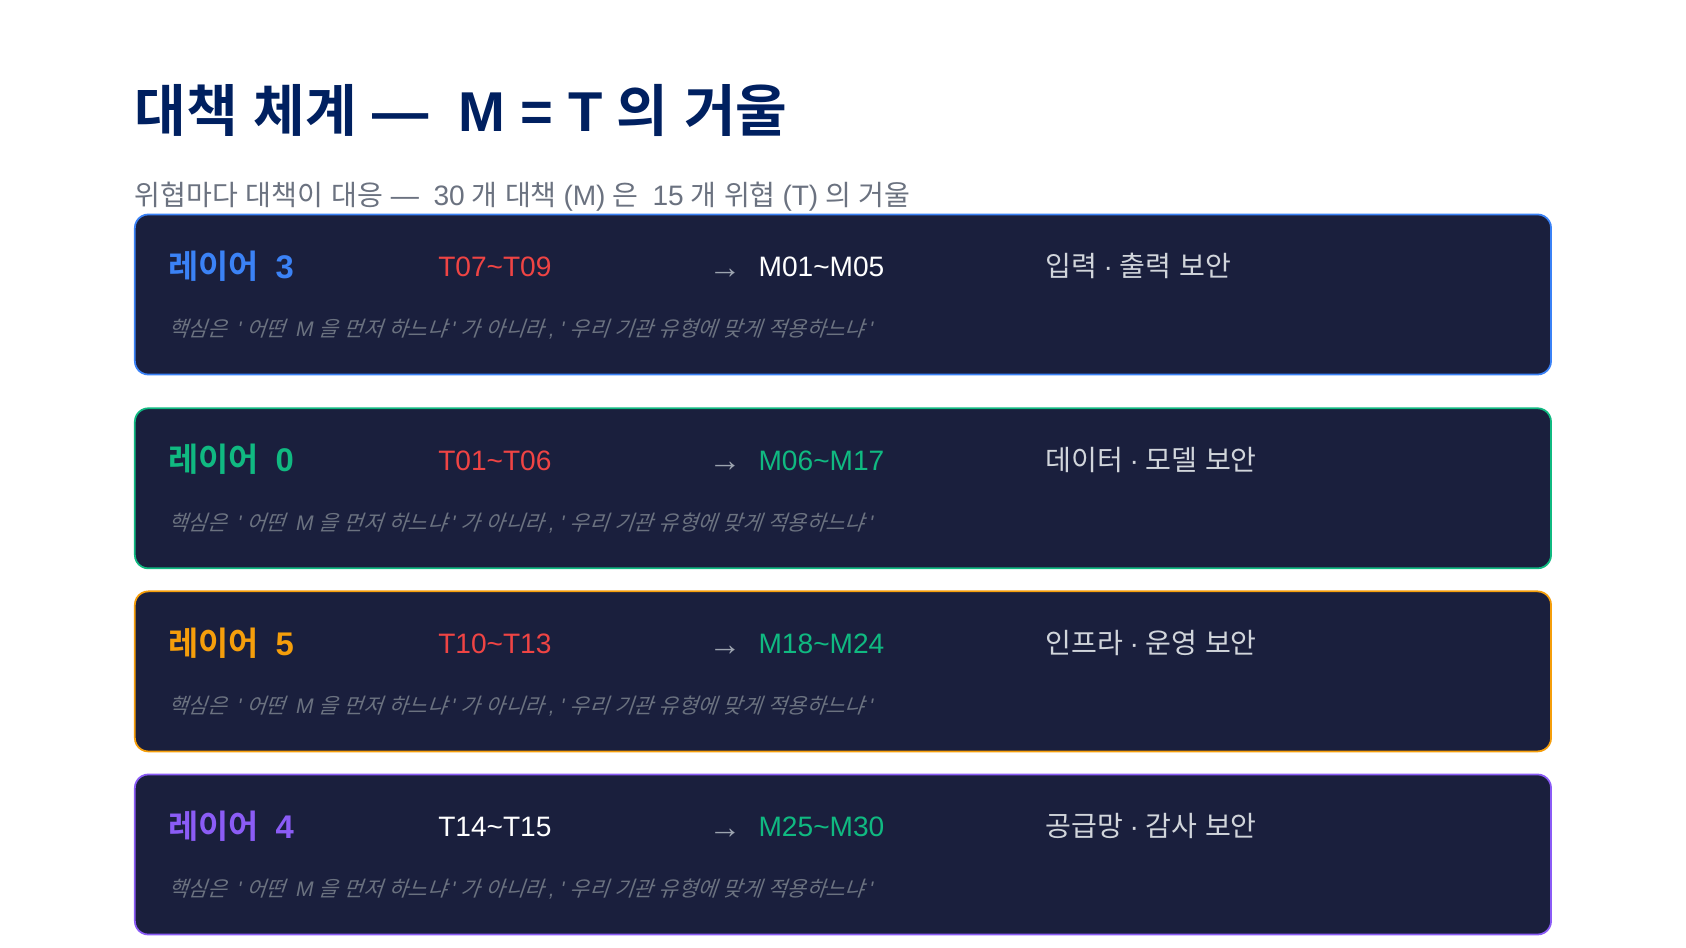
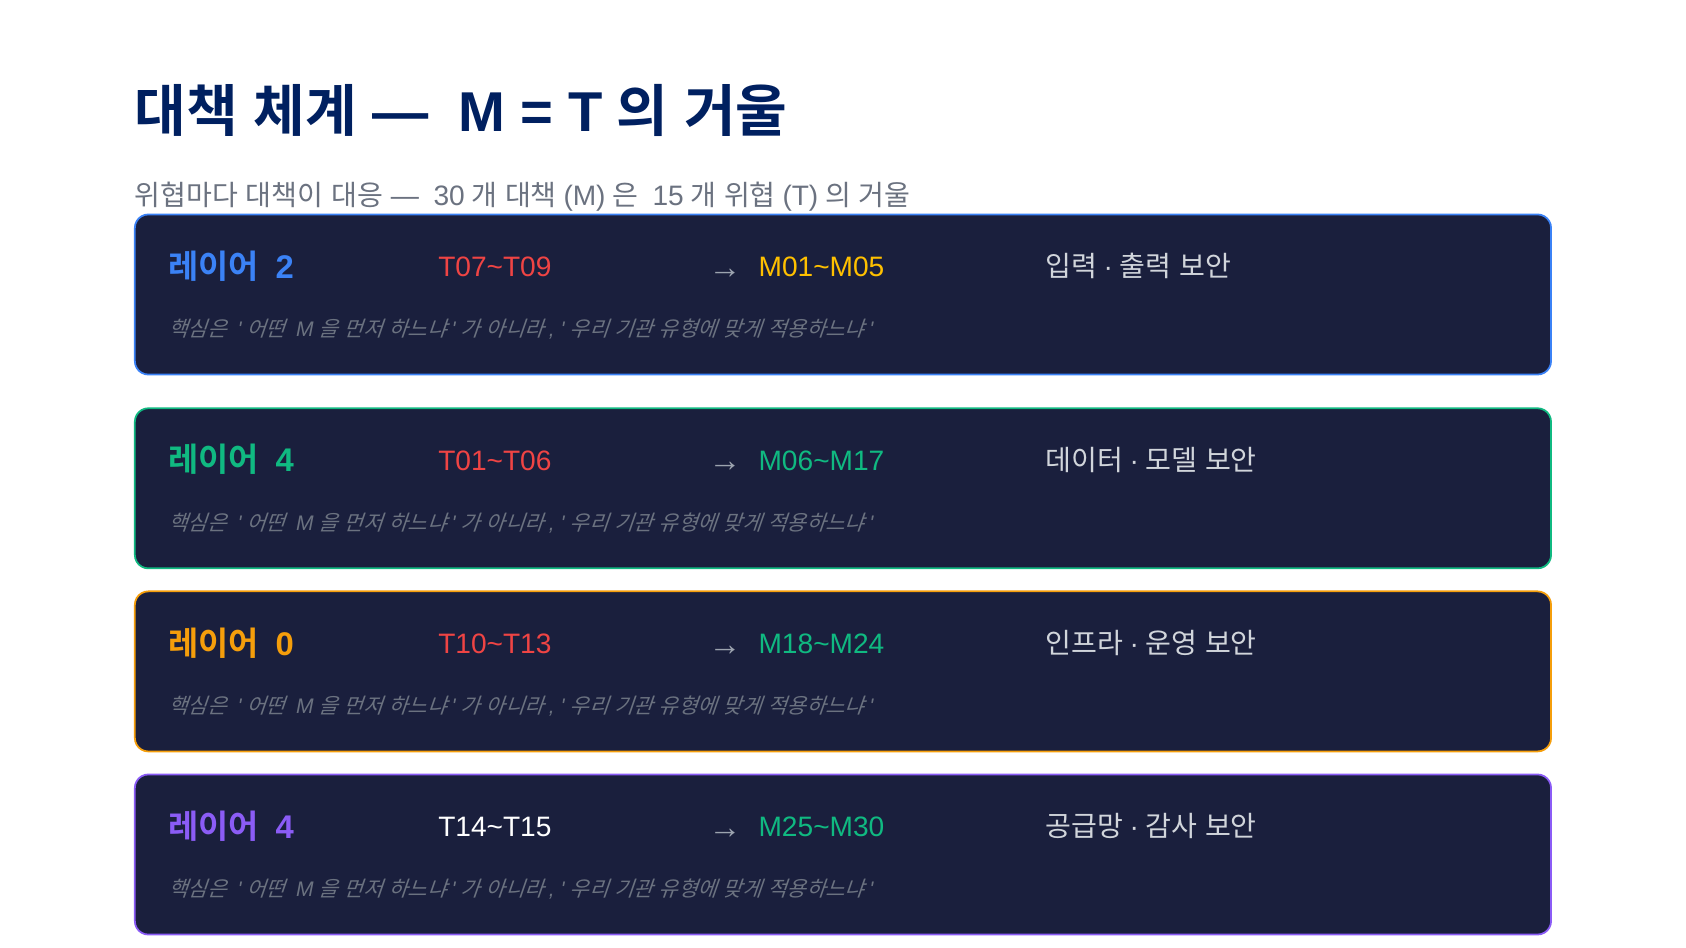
3: 3 -> 2
M01~M05 colour: white -> yellow
0 at (285, 461): 0 -> 4
5: 5 -> 0
